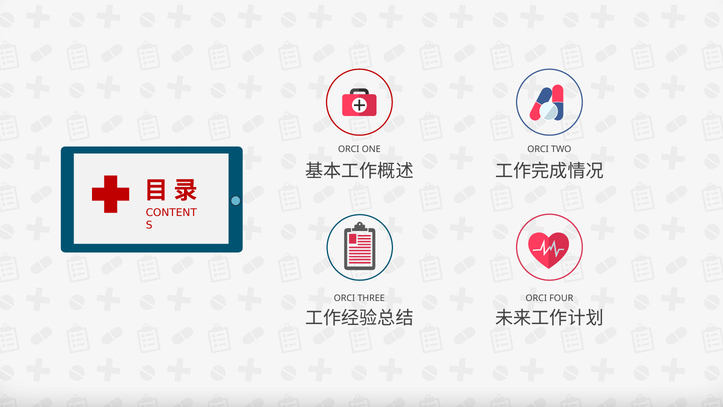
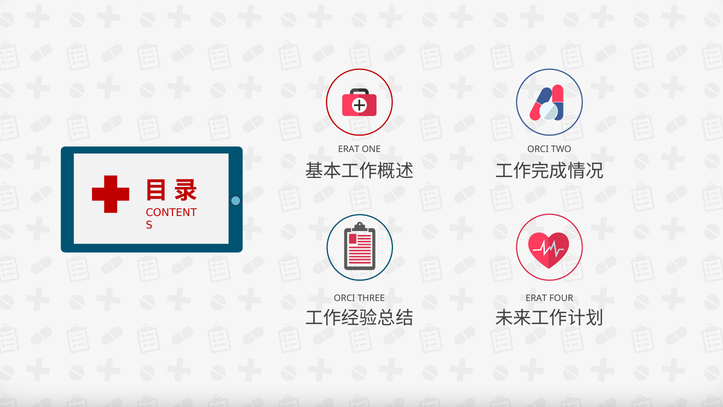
ORCI at (349, 149): ORCI -> ERAT
ORCI at (536, 298): ORCI -> ERAT
